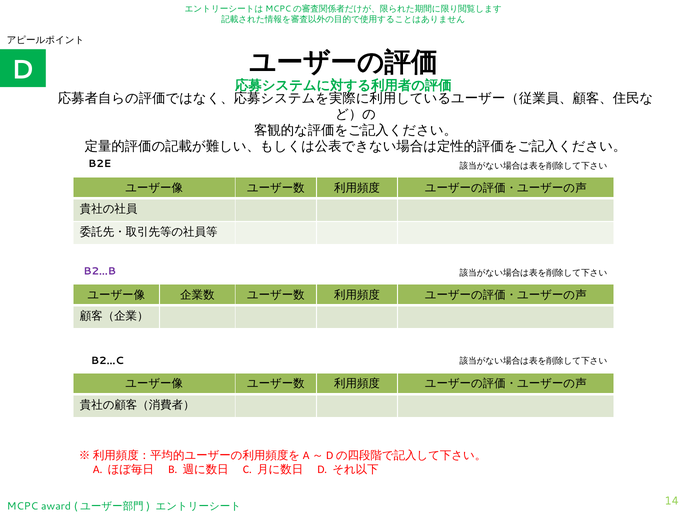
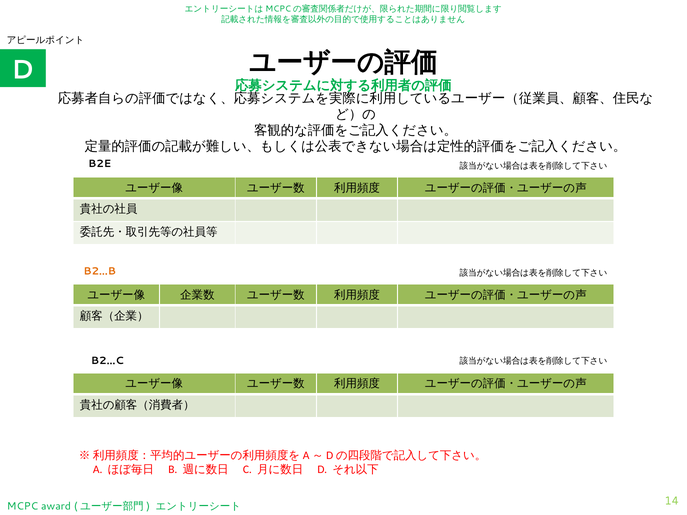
B2…B colour: purple -> orange
